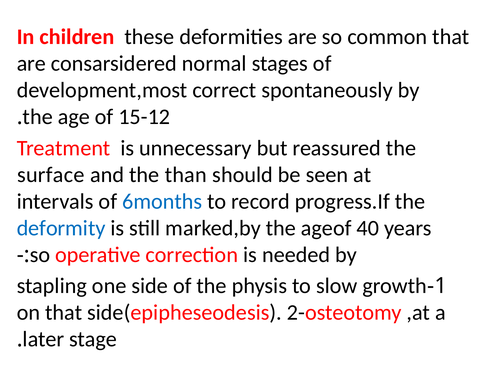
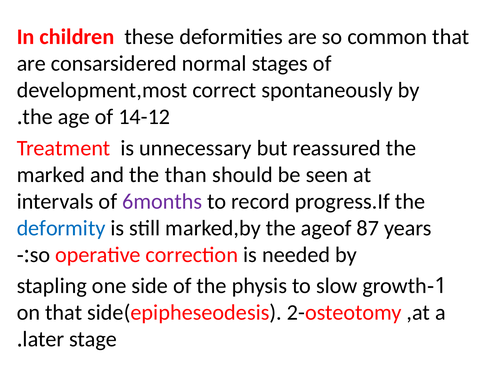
15-12: 15-12 -> 14-12
surface: surface -> marked
6months colour: blue -> purple
40: 40 -> 87
